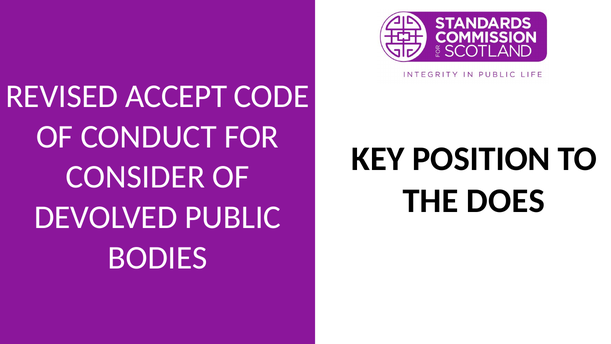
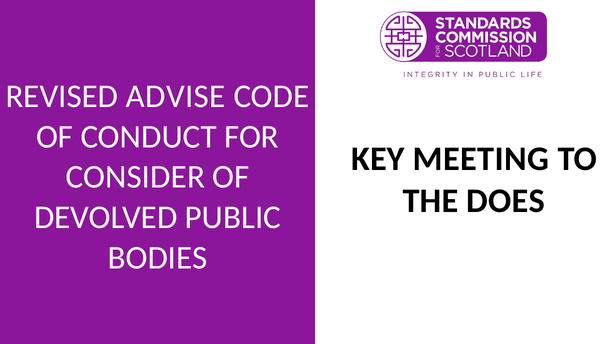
ACCEPT: ACCEPT -> ADVISE
POSITION: POSITION -> MEETING
